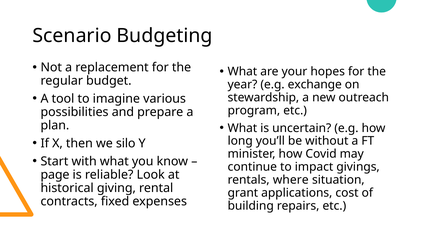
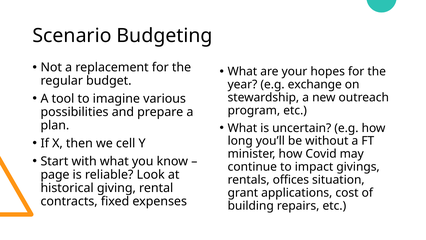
silo: silo -> cell
where: where -> offices
